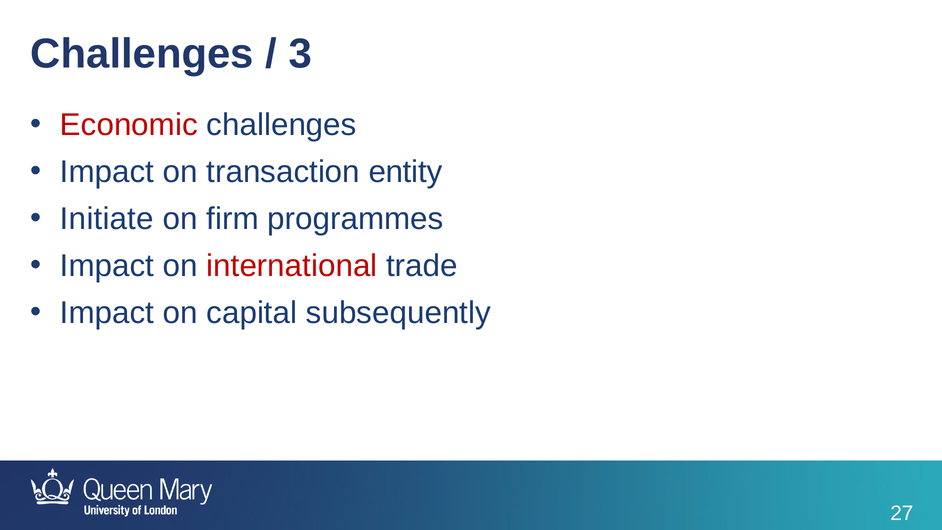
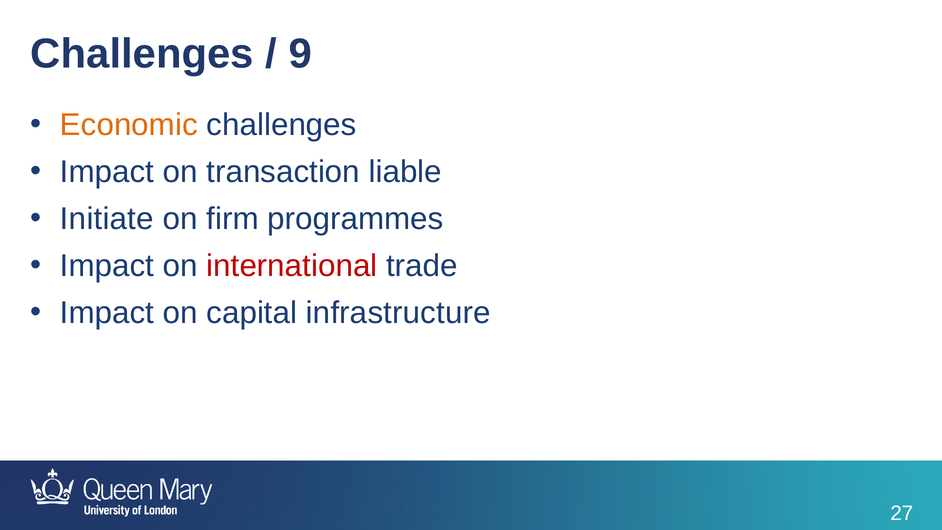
3: 3 -> 9
Economic colour: red -> orange
entity: entity -> liable
subsequently: subsequently -> infrastructure
